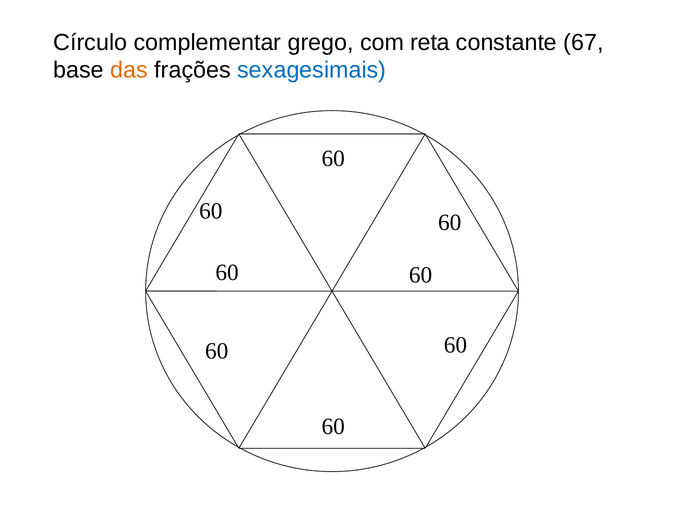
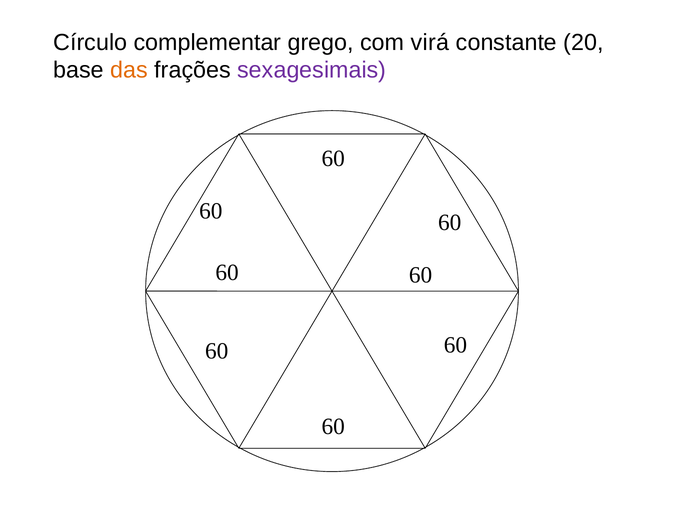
reta: reta -> virá
67: 67 -> 20
sexagesimais colour: blue -> purple
